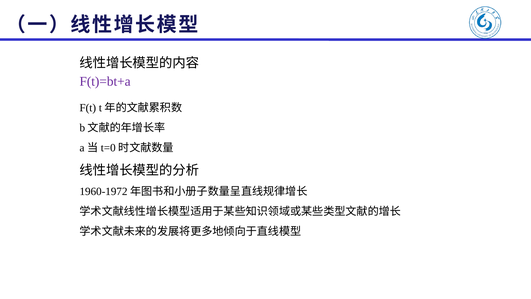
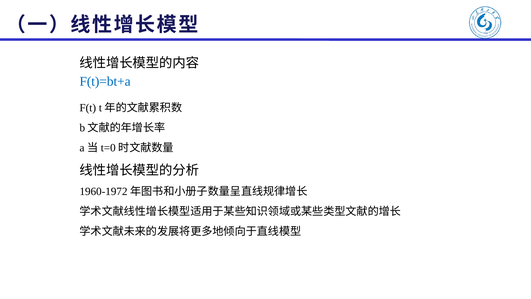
F(t)=bt+a colour: purple -> blue
